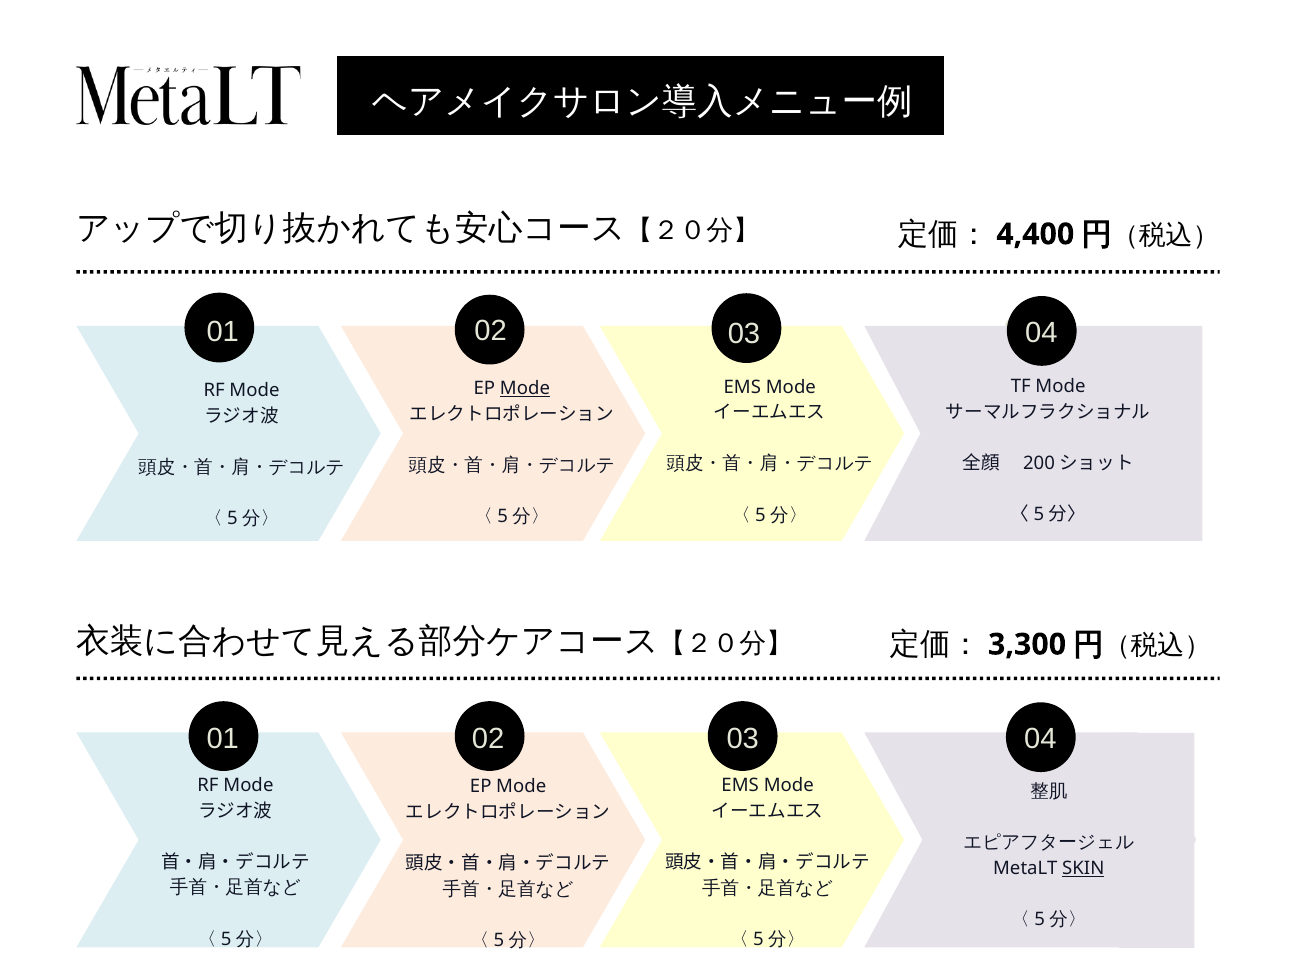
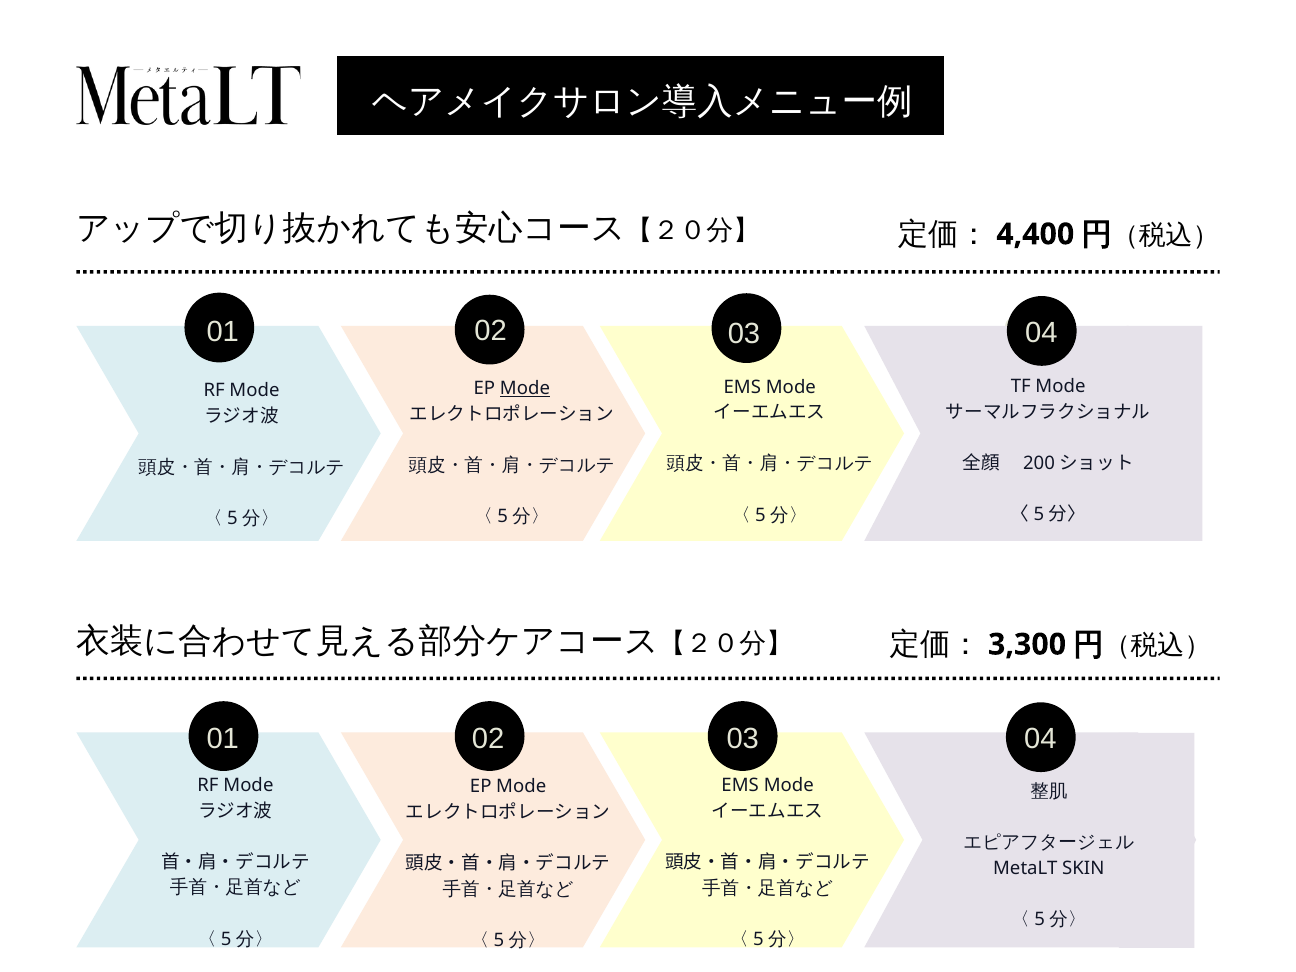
SKIN underline: present -> none
